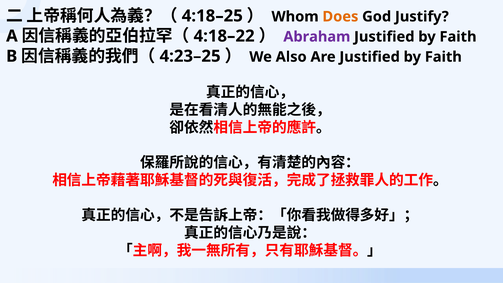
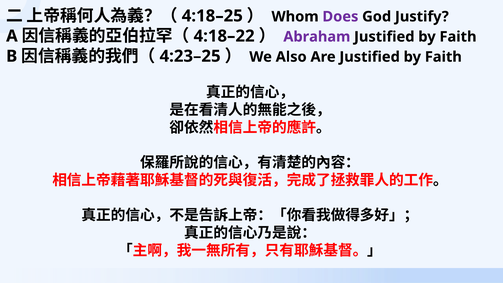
Does colour: orange -> purple
